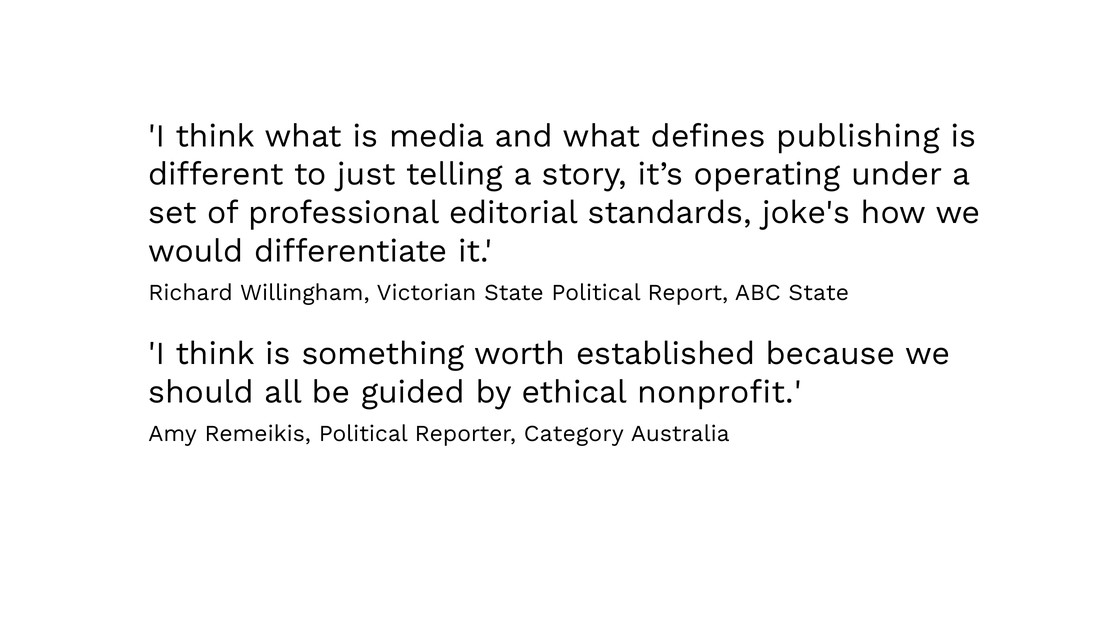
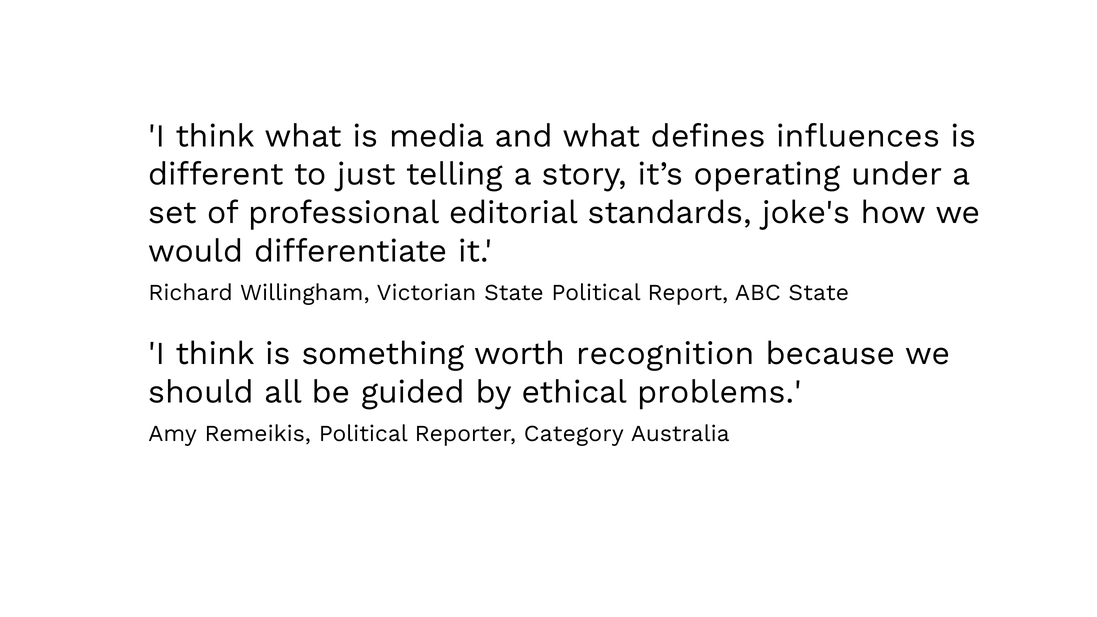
publishing: publishing -> influences
established: established -> recognition
nonprofit: nonprofit -> problems
